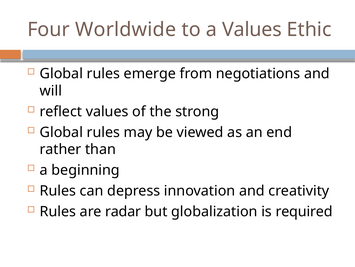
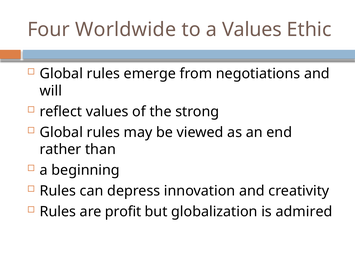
radar: radar -> profit
required: required -> admired
